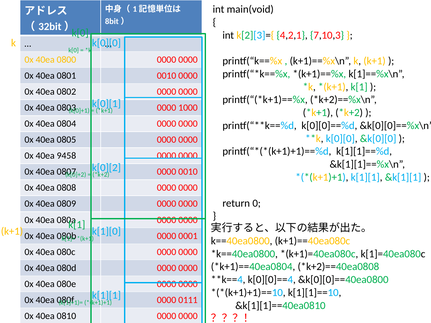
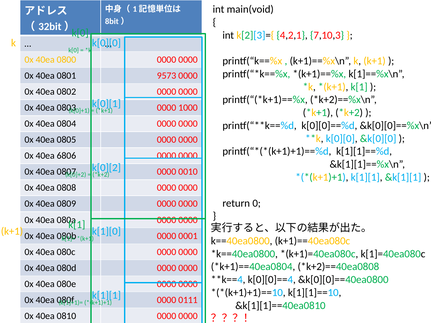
0801 0010: 0010 -> 9573
9458: 9458 -> 6806
